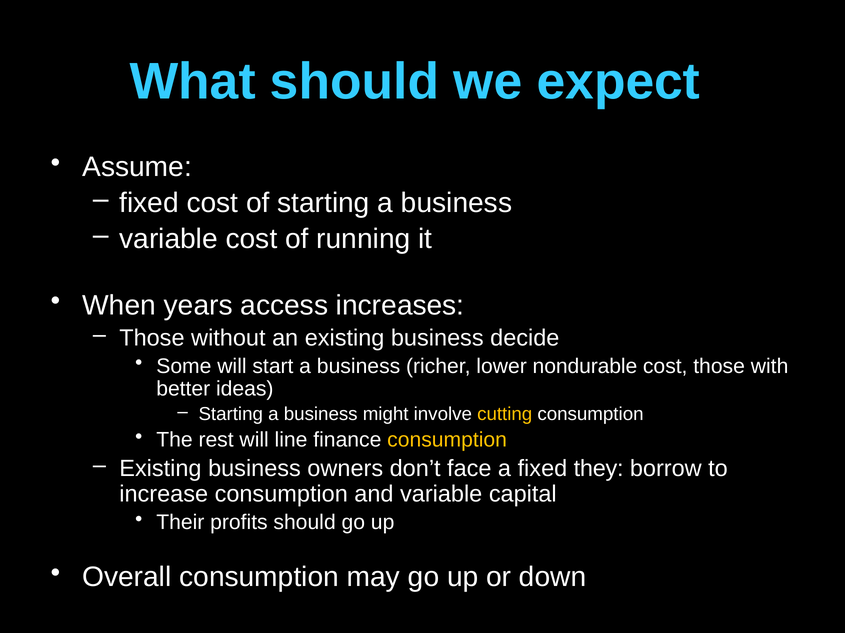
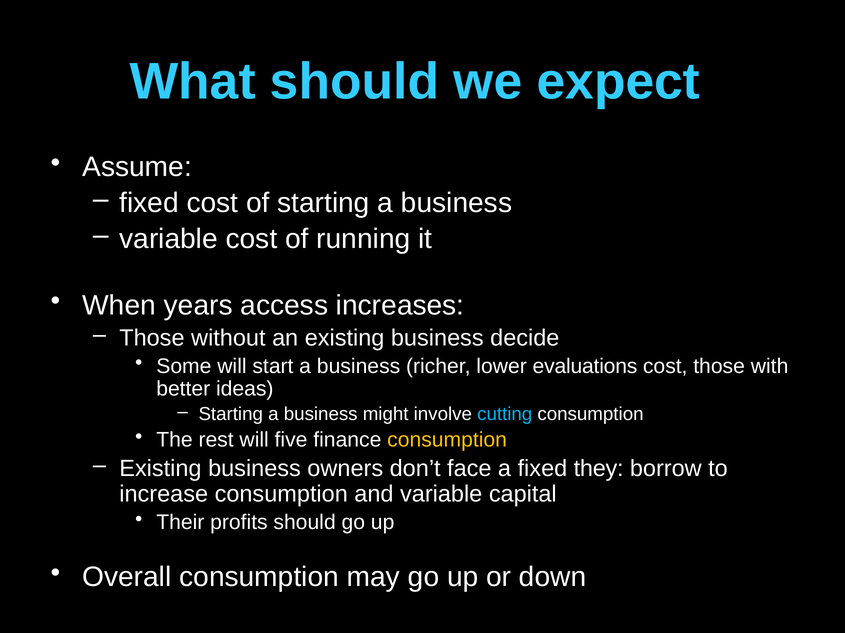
nondurable: nondurable -> evaluations
cutting colour: yellow -> light blue
line: line -> five
